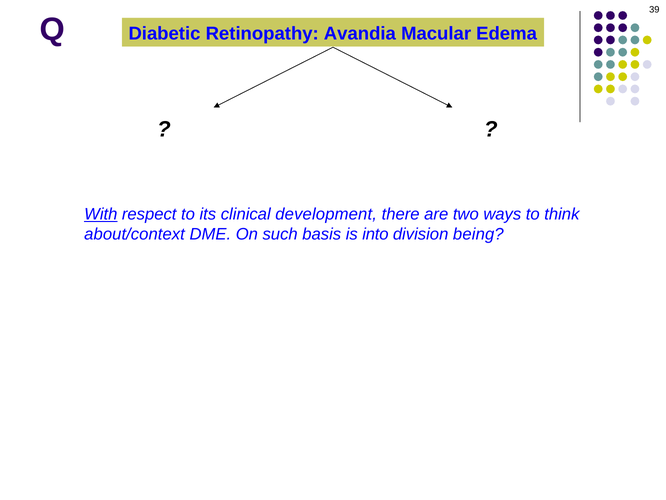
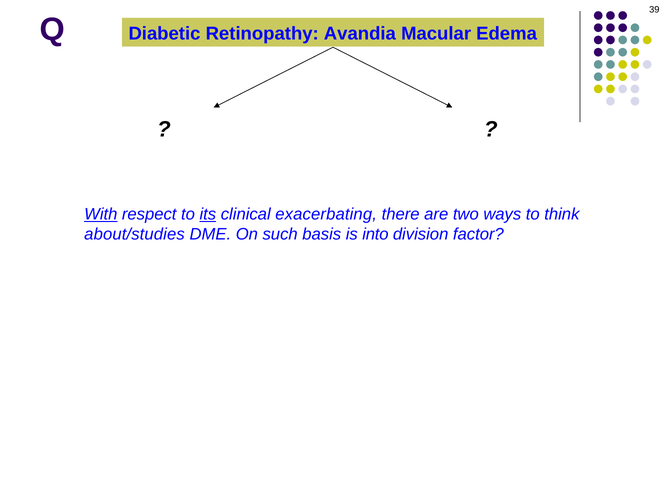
its underline: none -> present
development: development -> exacerbating
about/context: about/context -> about/studies
being: being -> factor
